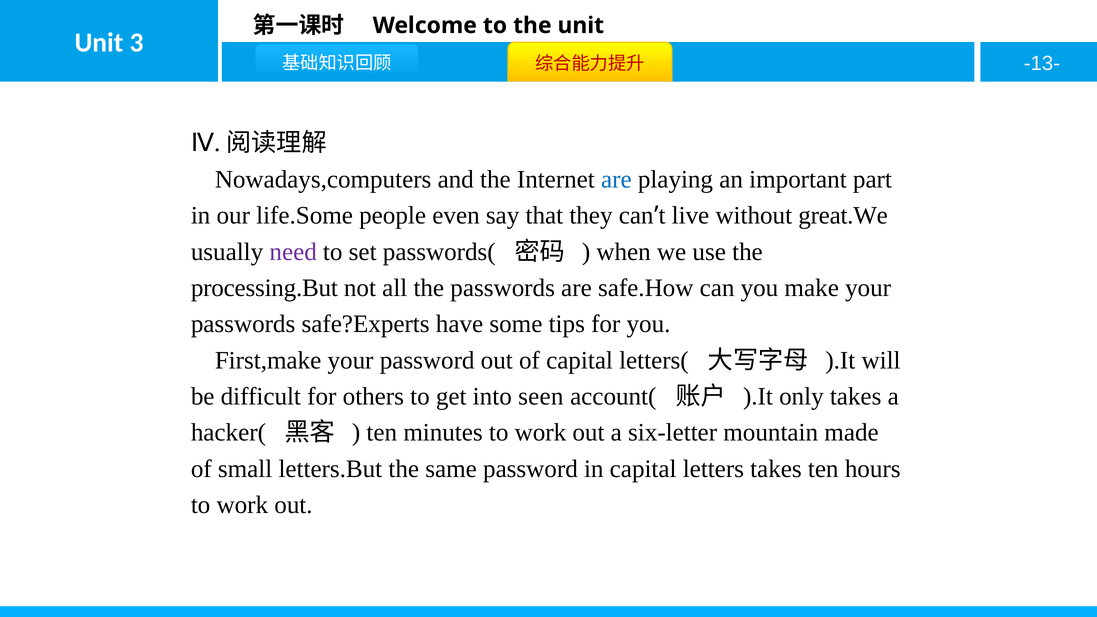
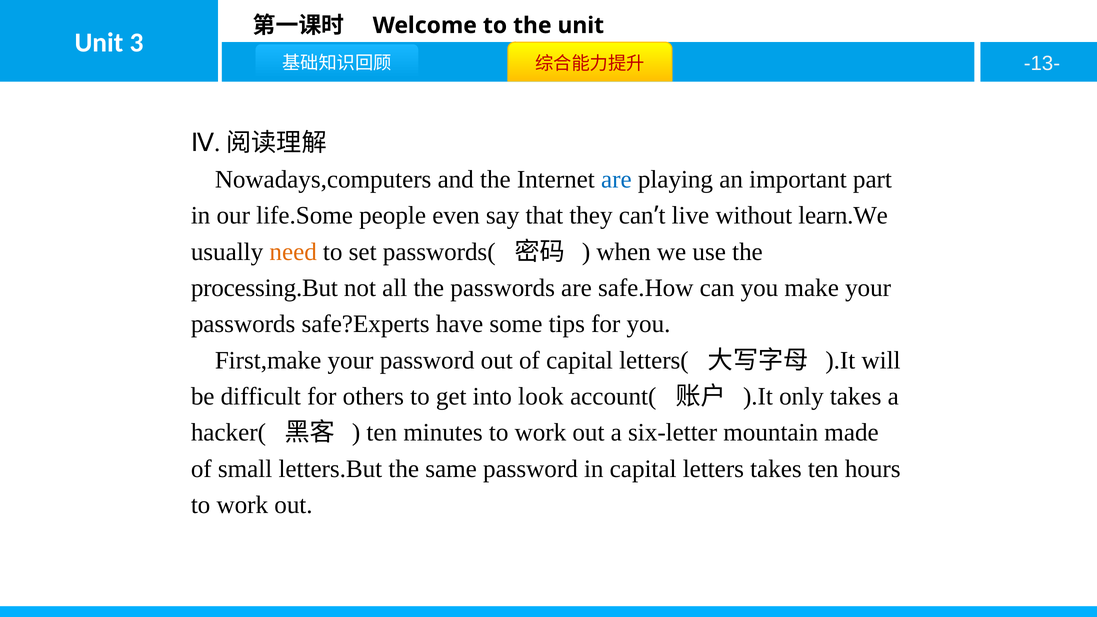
great.We: great.We -> learn.We
need colour: purple -> orange
seen: seen -> look
